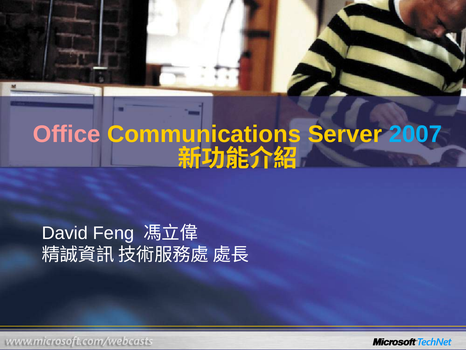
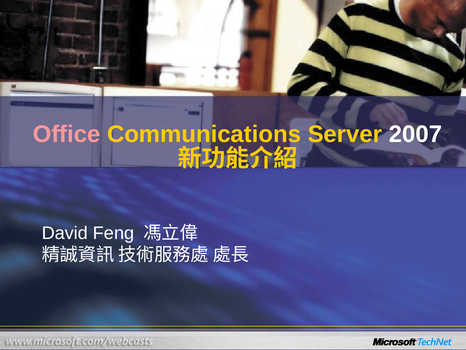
2007 colour: light blue -> white
